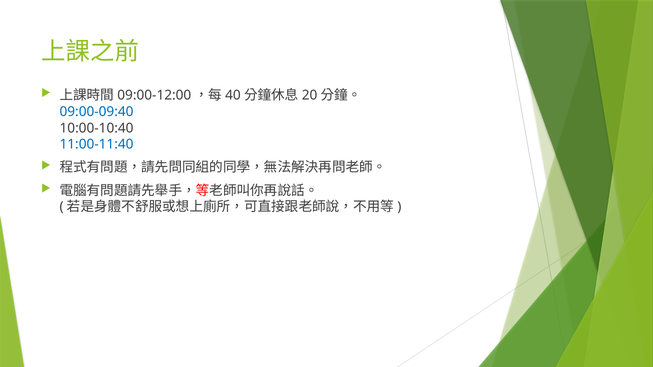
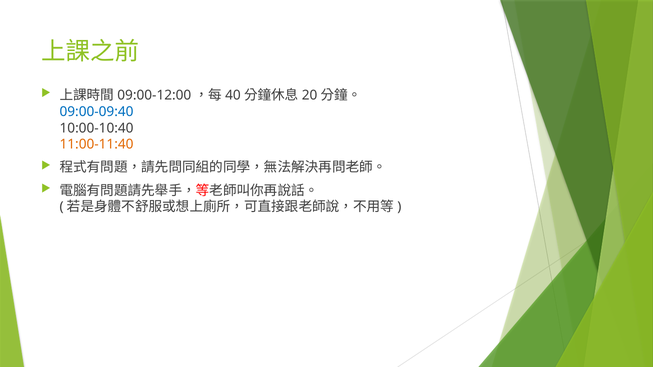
11:00-11:40 colour: blue -> orange
